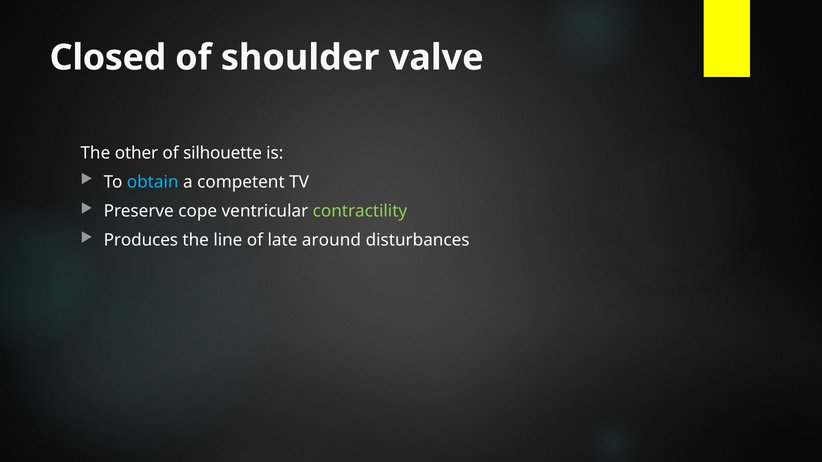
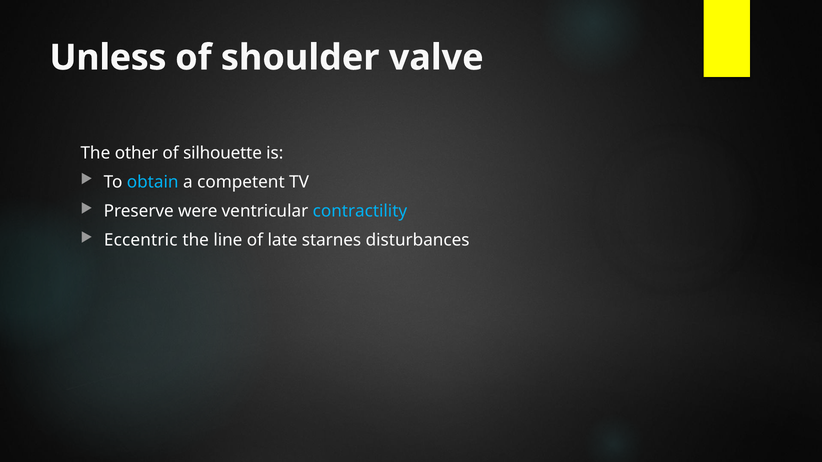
Closed: Closed -> Unless
cope: cope -> were
contractility colour: light green -> light blue
Produces: Produces -> Eccentric
around: around -> starnes
